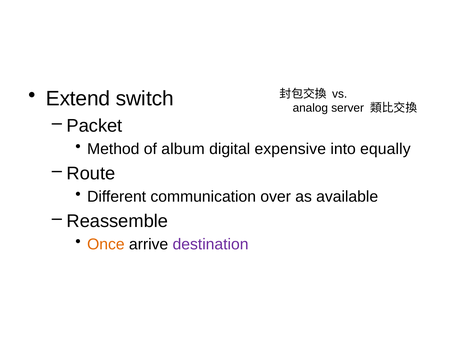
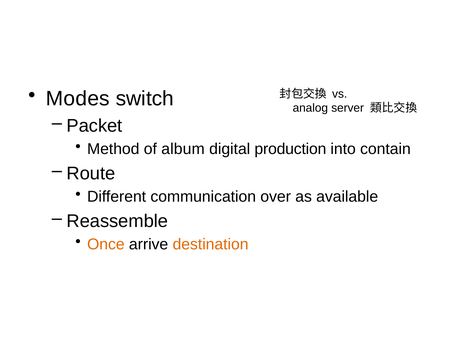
Extend: Extend -> Modes
expensive: expensive -> production
equally: equally -> contain
destination colour: purple -> orange
